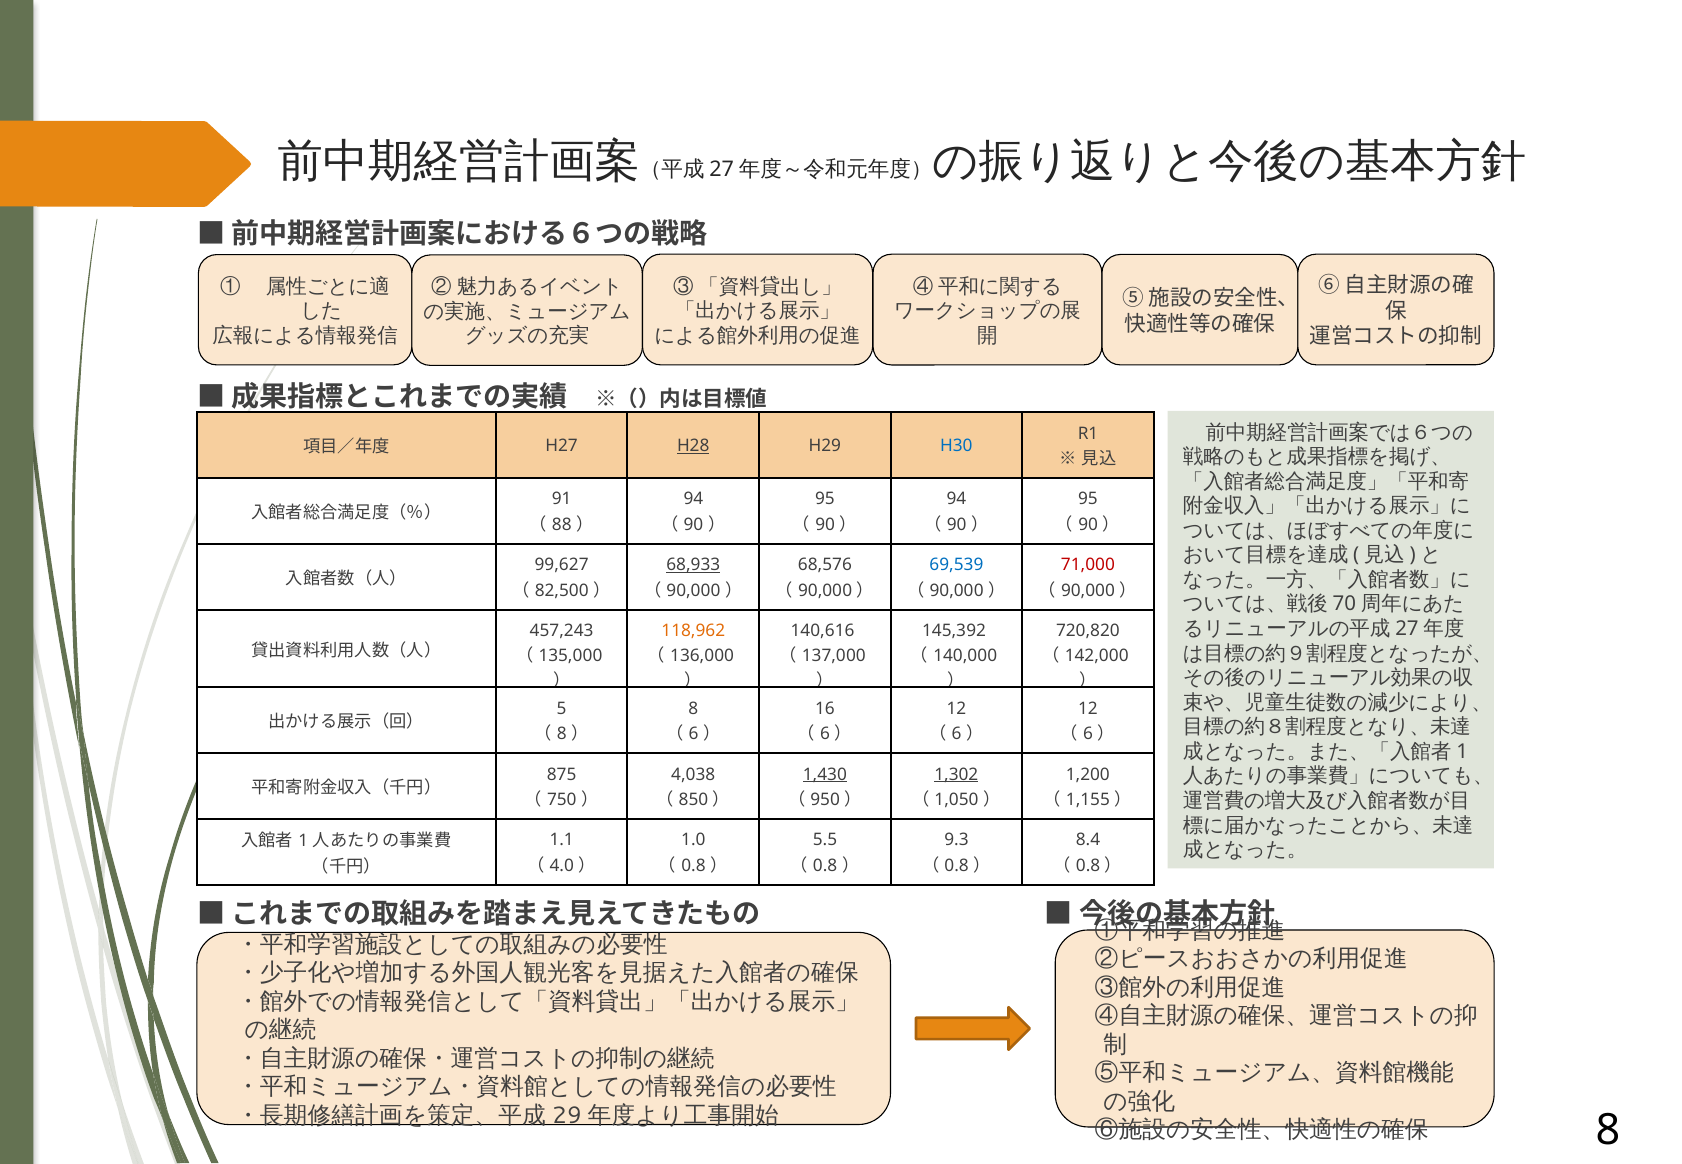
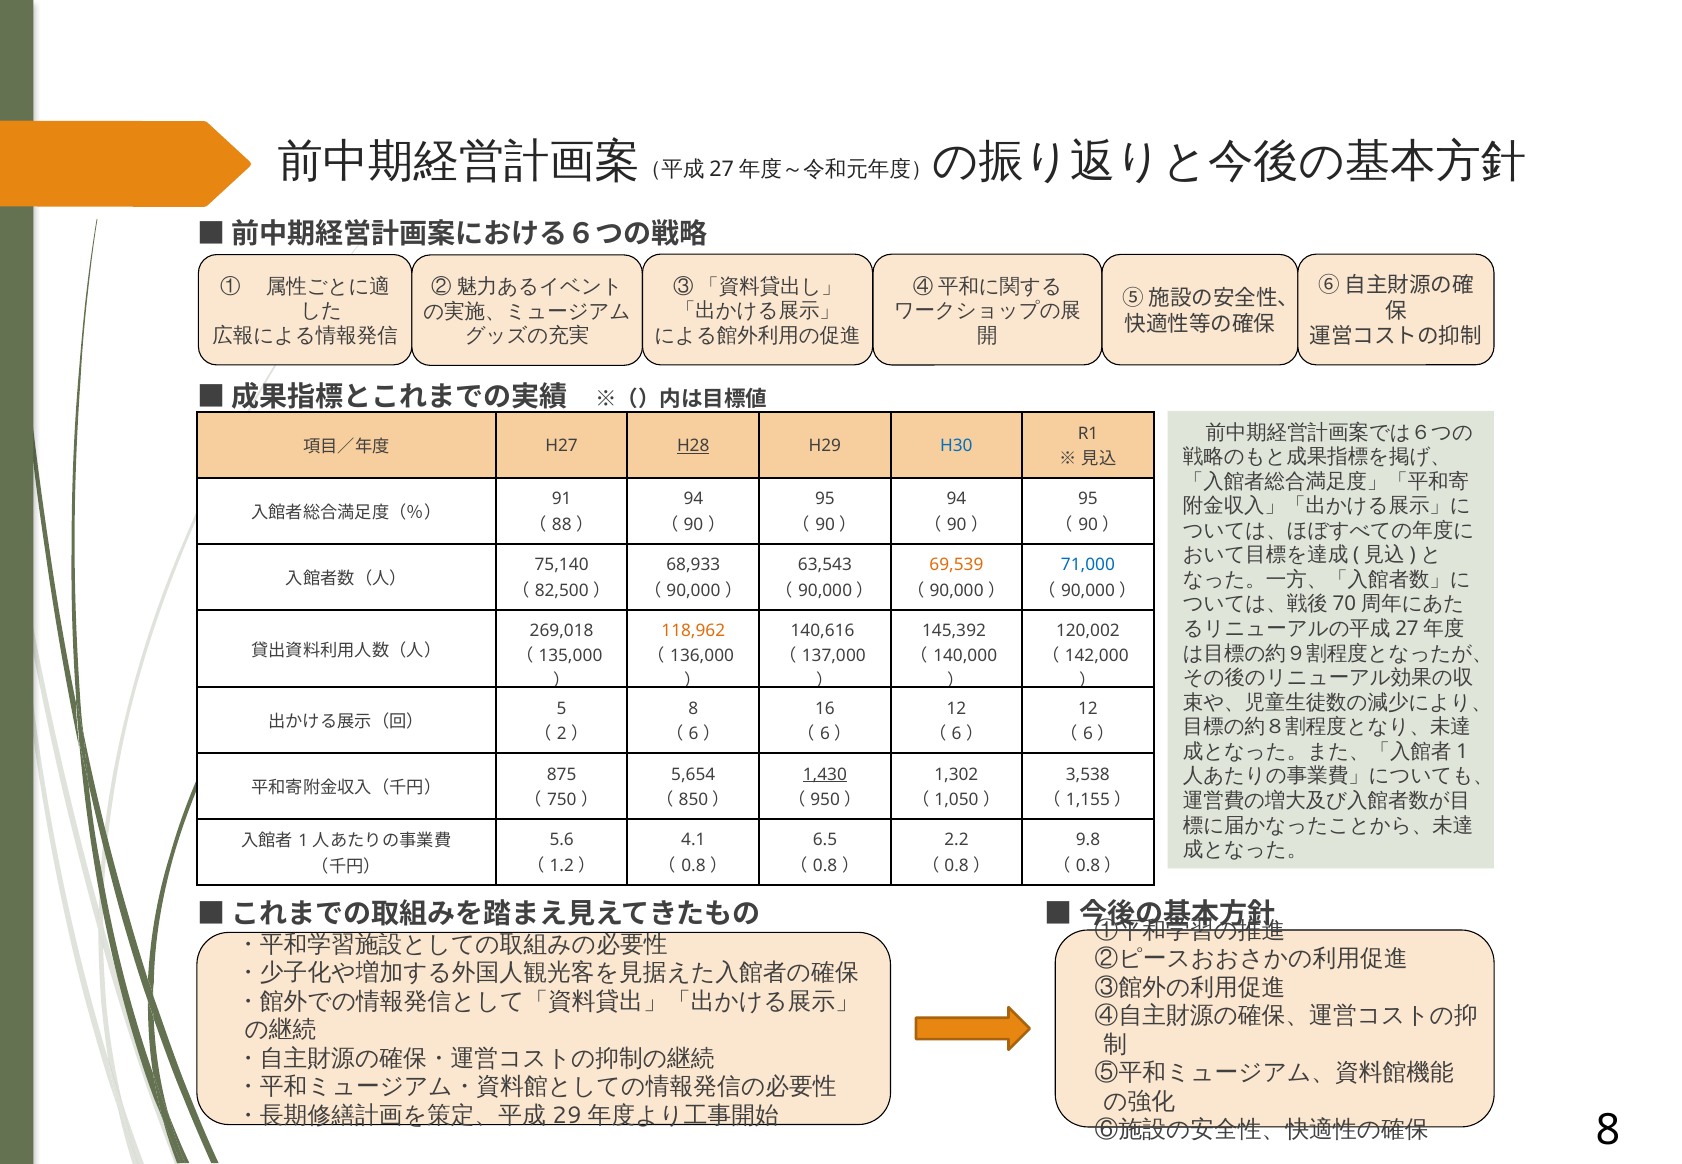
99,627: 99,627 -> 75,140
68,933 underline: present -> none
68,576: 68,576 -> 63,543
69,539 colour: blue -> orange
71,000 colour: red -> blue
457,243: 457,243 -> 269,018
720,820: 720,820 -> 120,002
8 at (562, 734): 8 -> 2
4,038: 4,038 -> 5,654
1,302 underline: present -> none
1,200: 1,200 -> 3,538
1.1: 1.1 -> 5.6
1.0: 1.0 -> 4.1
5.5: 5.5 -> 6.5
9.3: 9.3 -> 2.2
8.4: 8.4 -> 9.8
4.0: 4.0 -> 1.2
